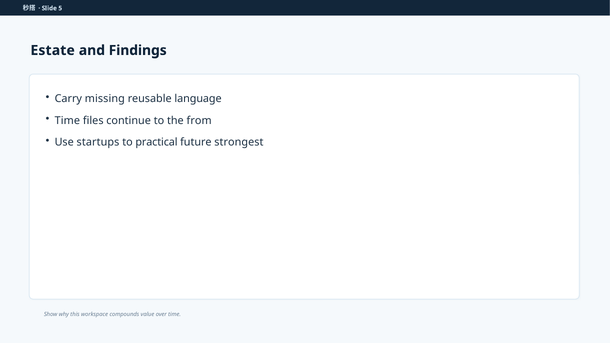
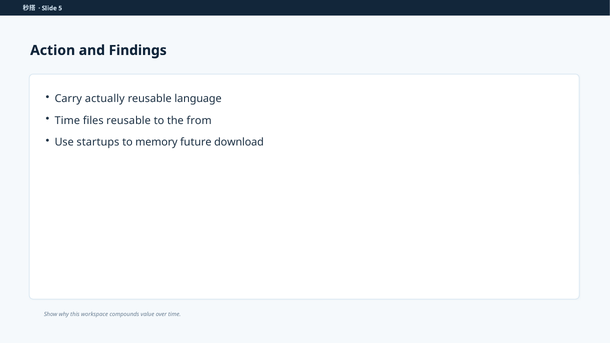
Estate: Estate -> Action
missing: missing -> actually
files continue: continue -> reusable
practical: practical -> memory
strongest: strongest -> download
